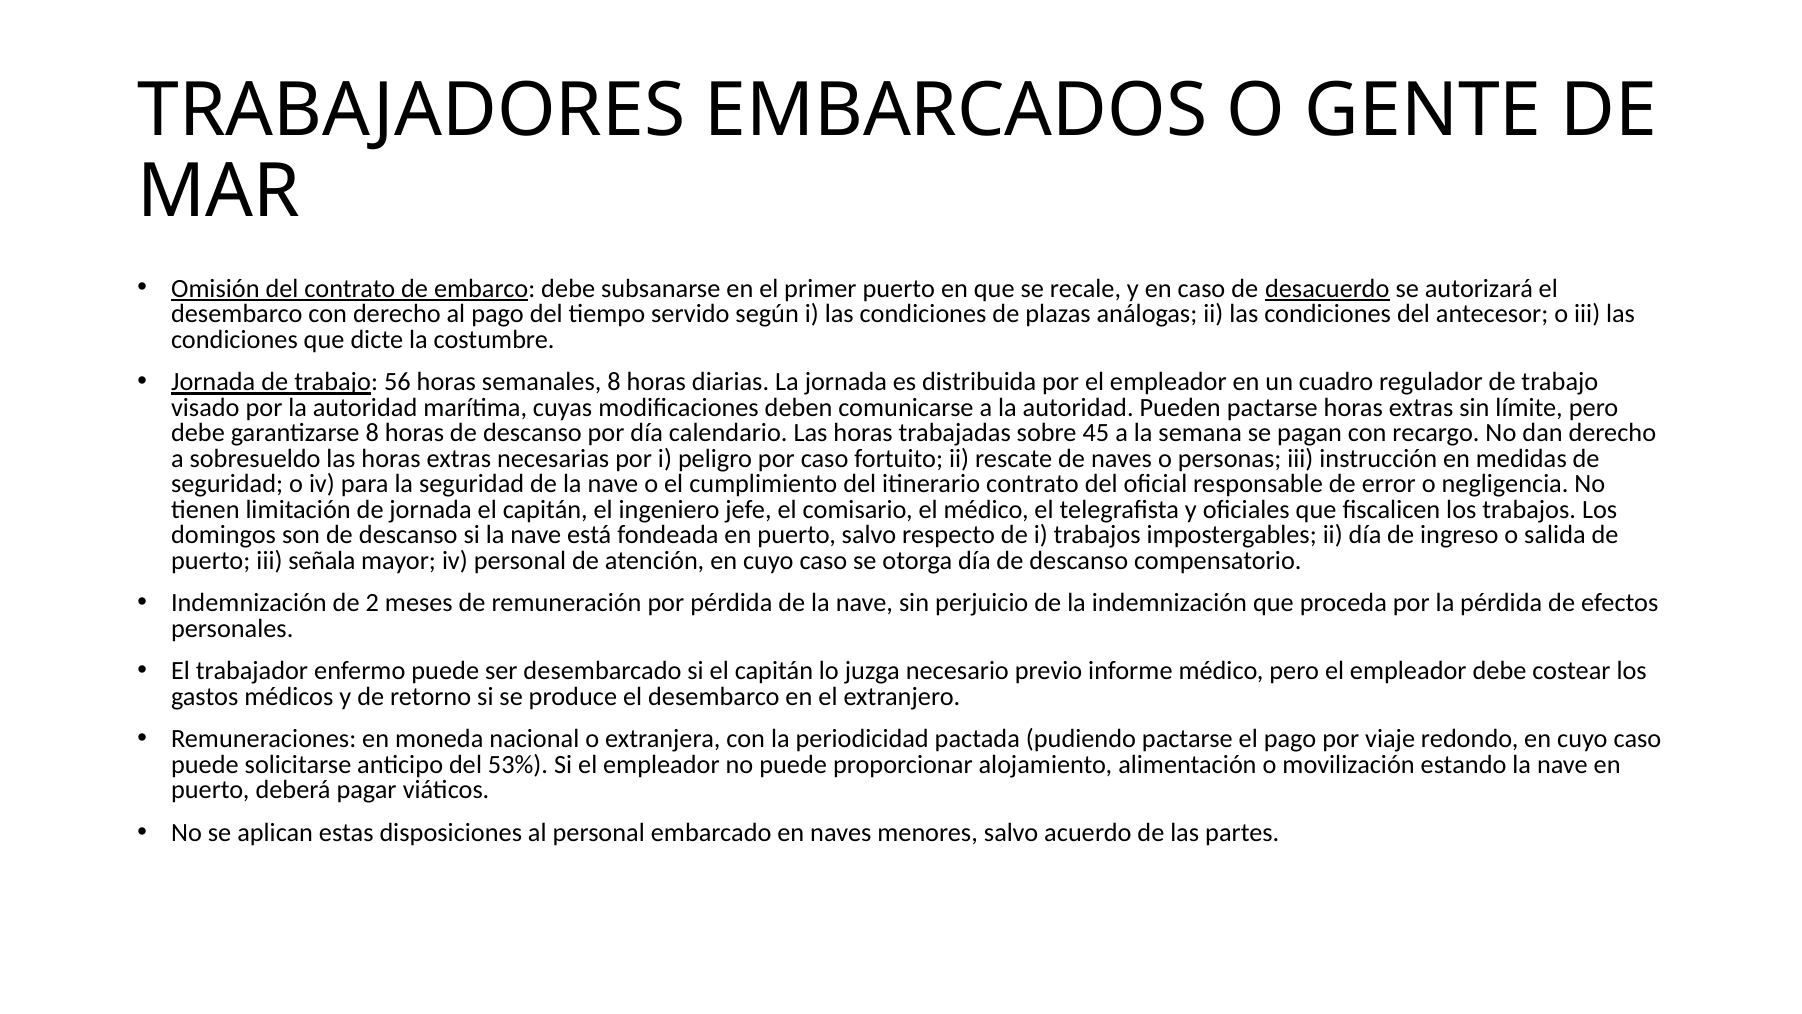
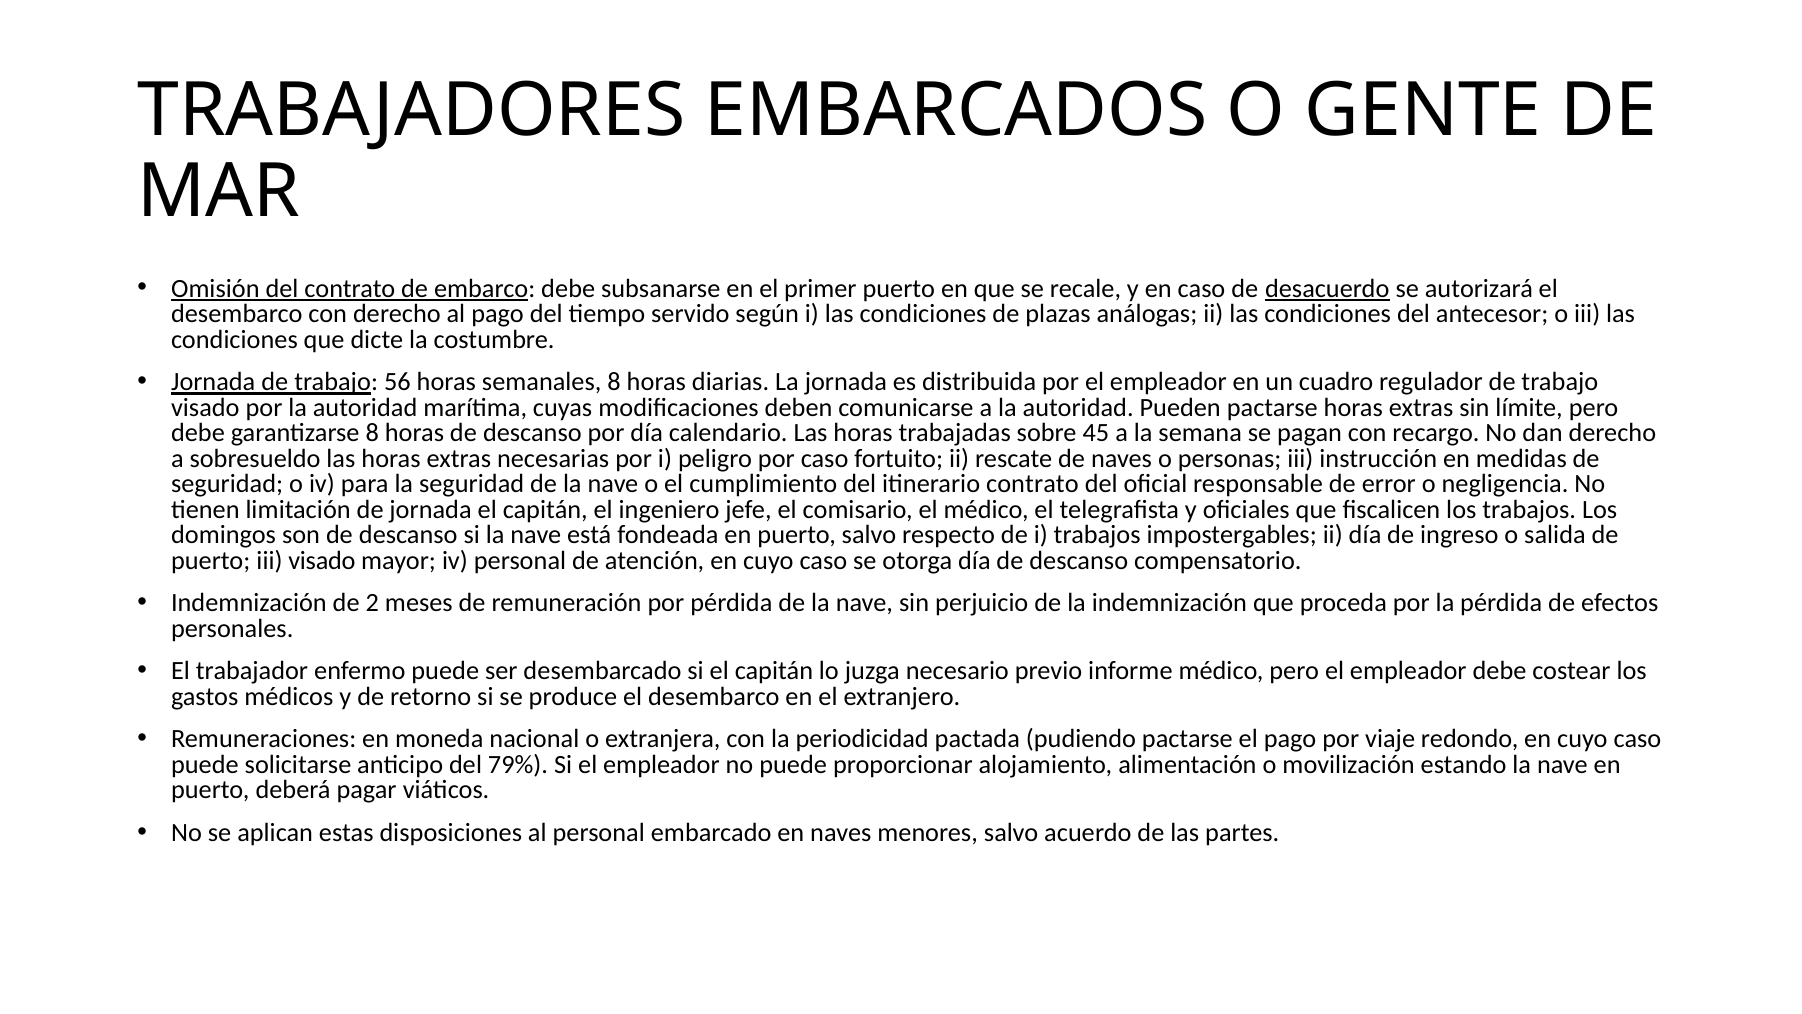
iii señala: señala -> visado
53%: 53% -> 79%
